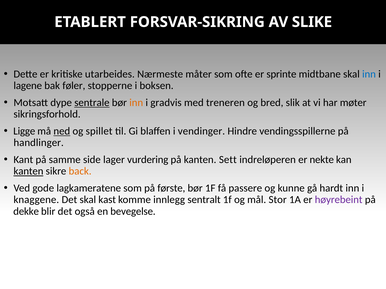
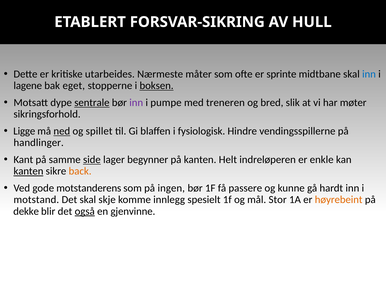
SLIKE: SLIKE -> HULL
føler: føler -> eget
boksen underline: none -> present
inn at (136, 103) colour: orange -> purple
gradvis: gradvis -> pumpe
vendinger: vendinger -> fysiologisk
side underline: none -> present
vurdering: vurdering -> begynner
Sett: Sett -> Helt
nekte: nekte -> enkle
lagkameratene: lagkameratene -> motstanderens
første: første -> ingen
knaggene: knaggene -> motstand
kast: kast -> skje
sentralt: sentralt -> spesielt
høyrebeint colour: purple -> orange
også underline: none -> present
bevegelse: bevegelse -> gjenvinne
